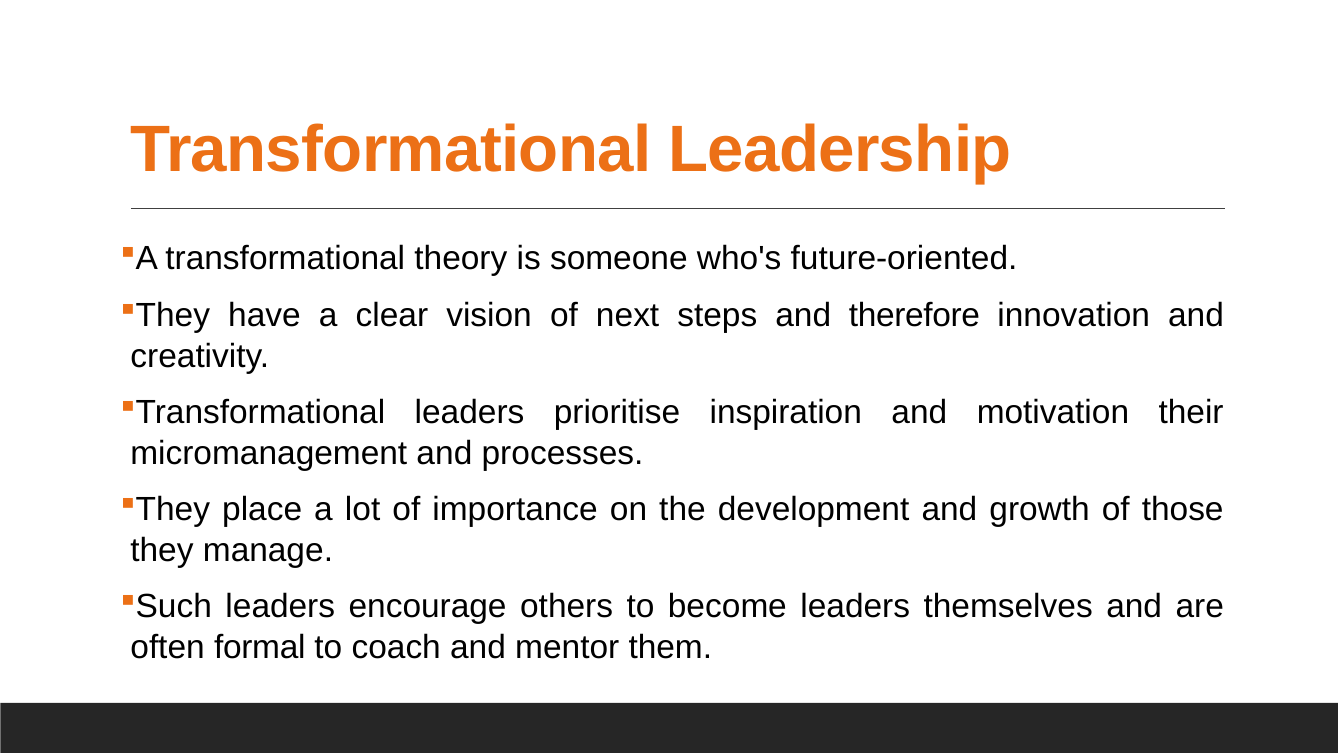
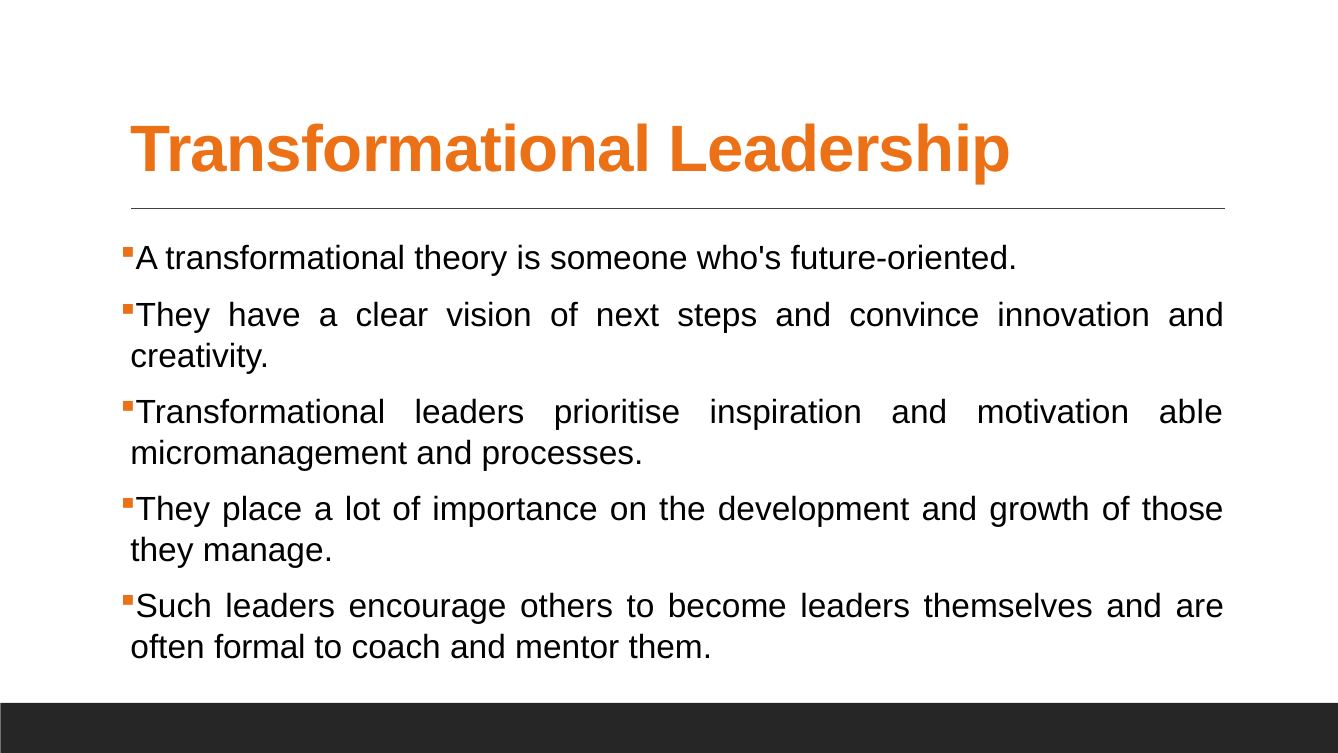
therefore: therefore -> convince
their: their -> able
